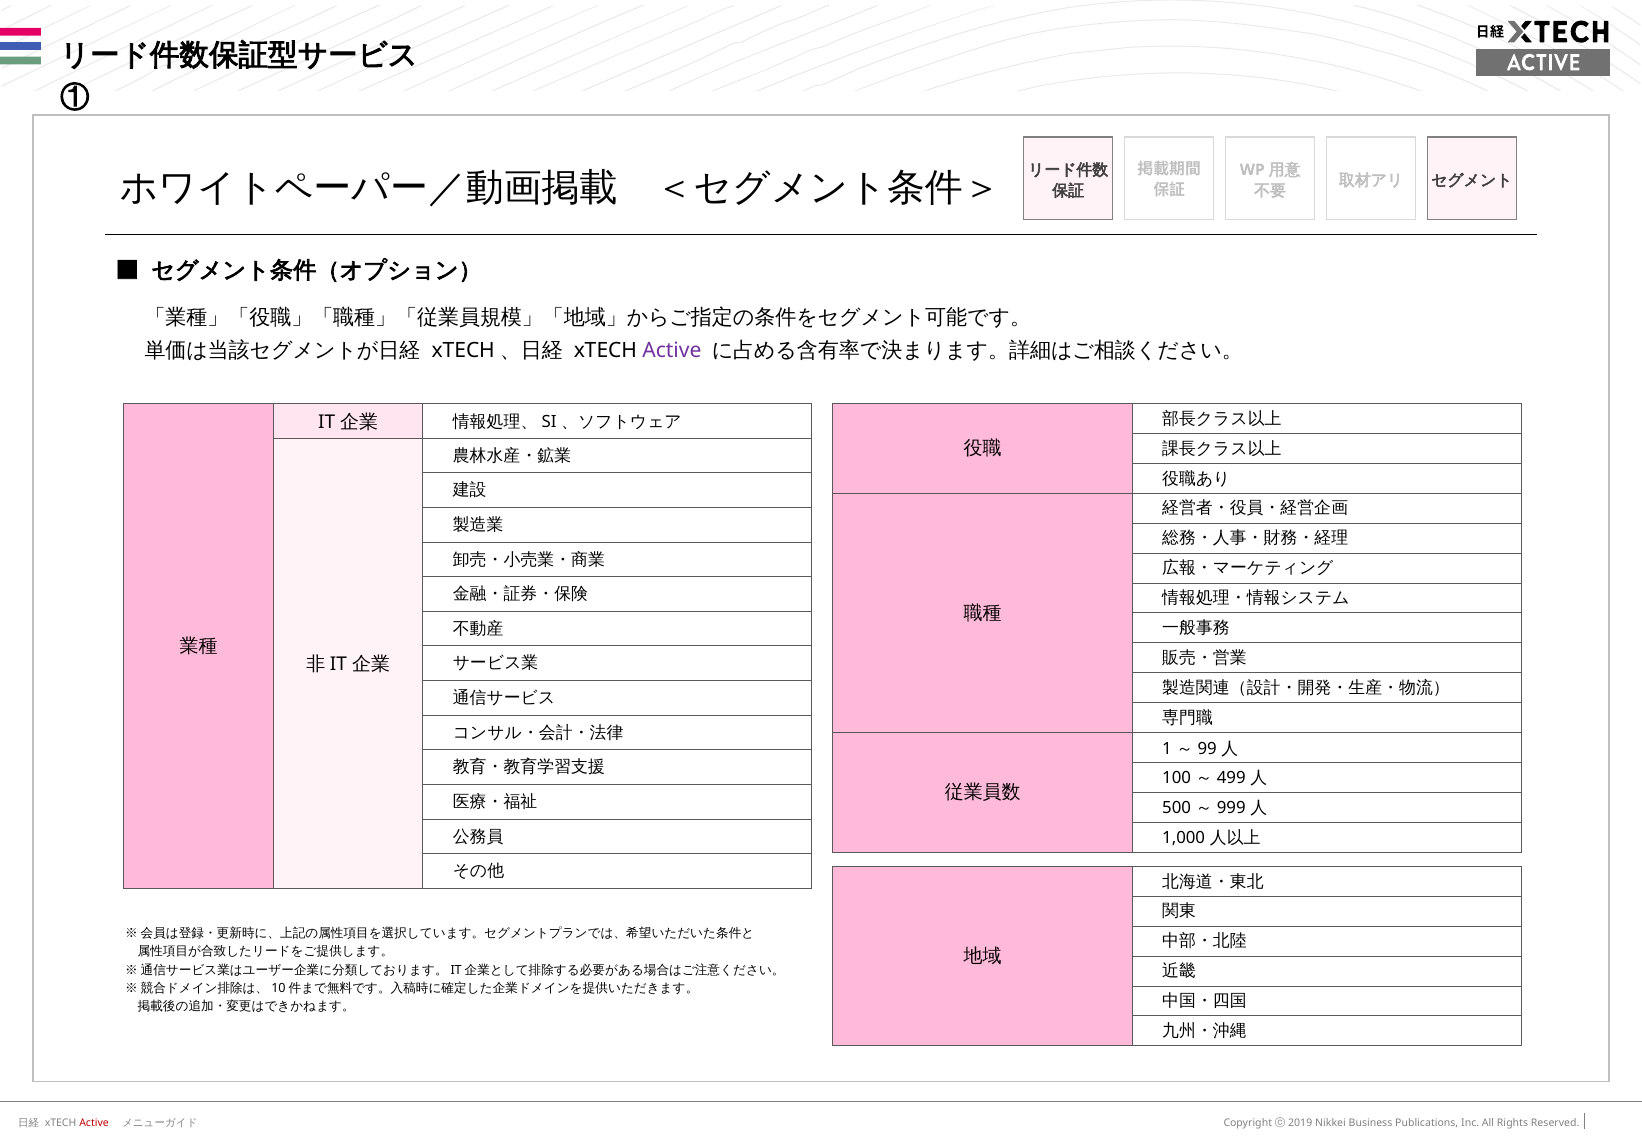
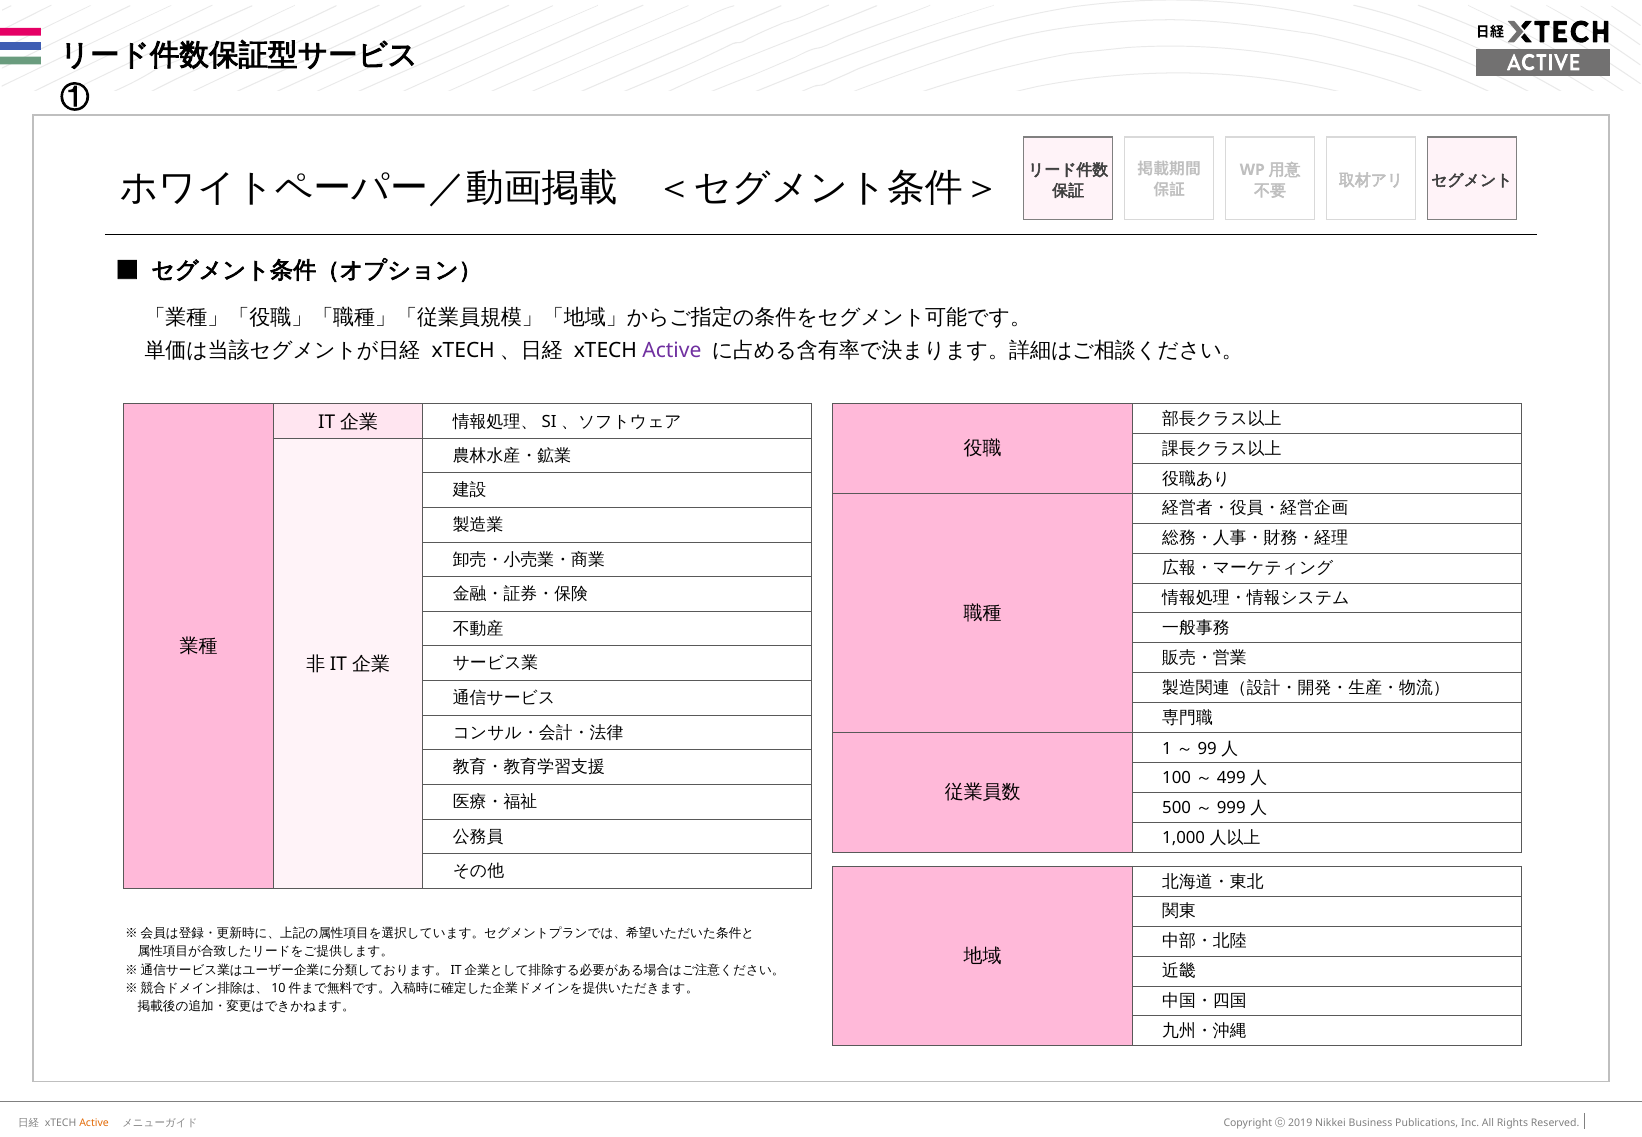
Active at (94, 1123) colour: red -> orange
